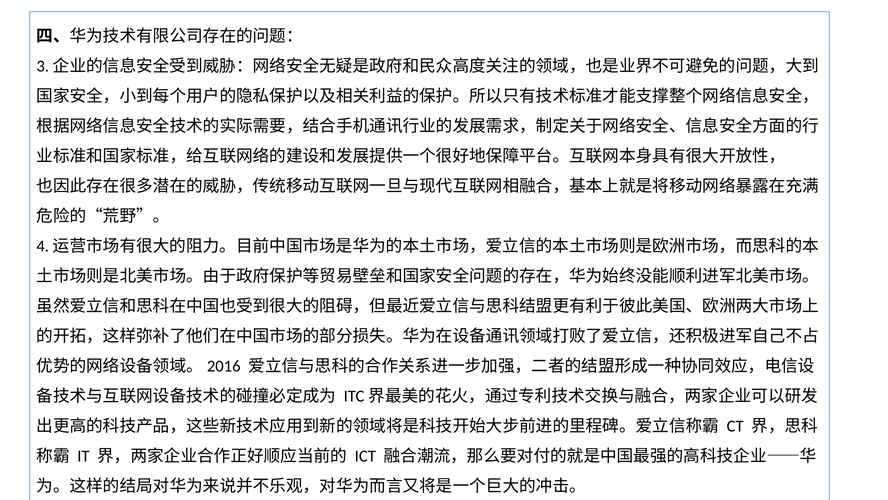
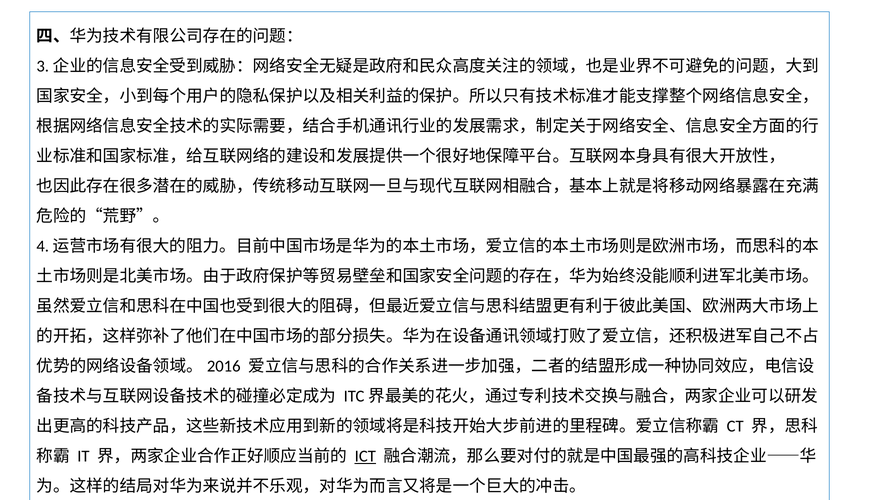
ICT underline: none -> present
